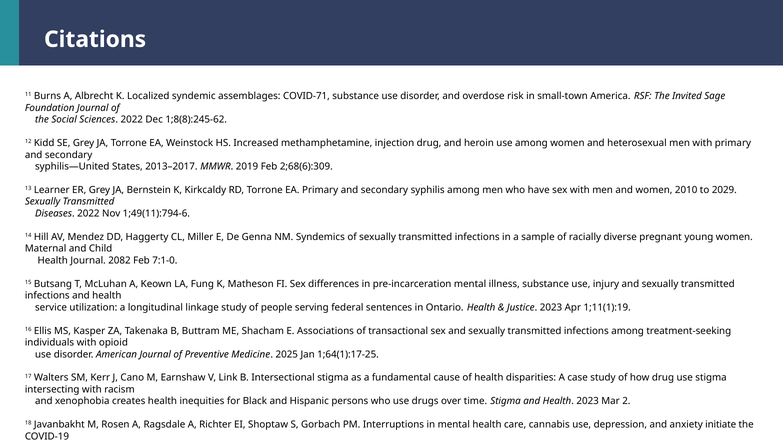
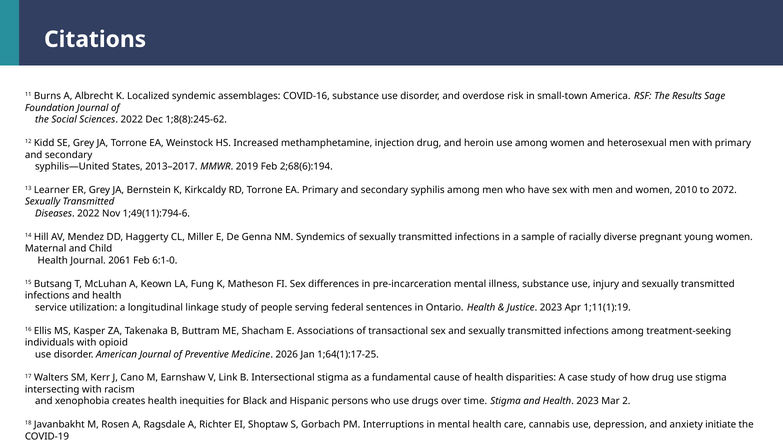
COVID-71: COVID-71 -> COVID-16
Invited: Invited -> Results
2;68(6):309: 2;68(6):309 -> 2;68(6):194
2029: 2029 -> 2072
2082: 2082 -> 2061
7:1-0: 7:1-0 -> 6:1-0
2025: 2025 -> 2026
